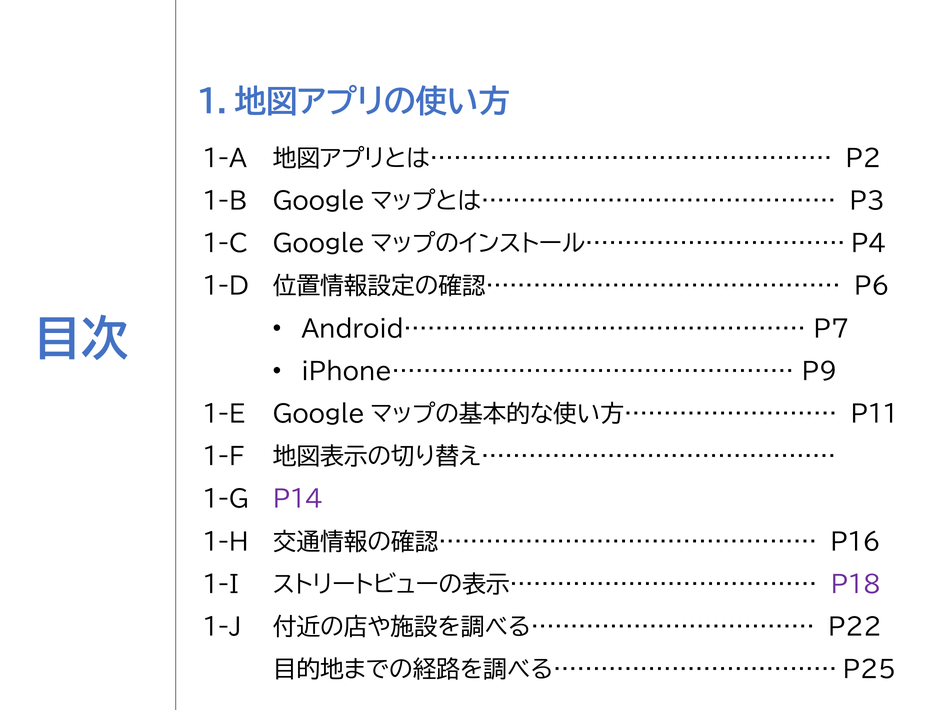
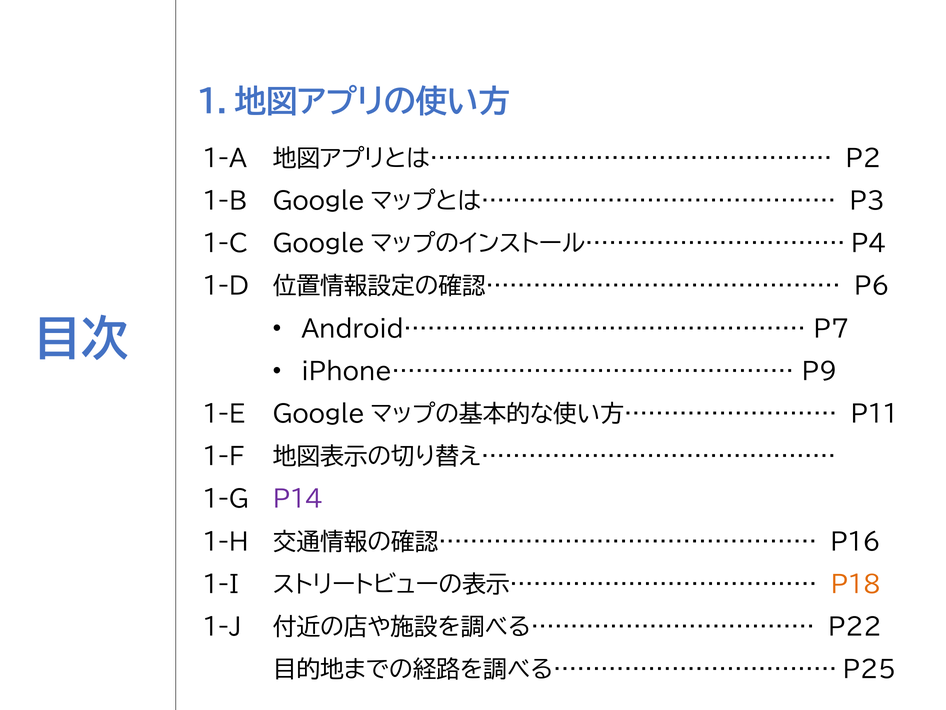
P18 colour: purple -> orange
